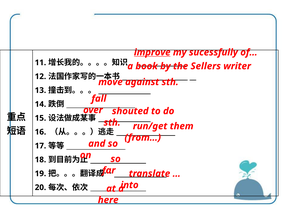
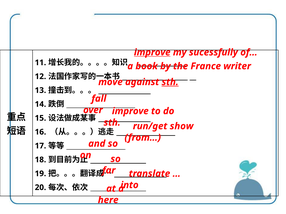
Sellers: Sellers -> France
sth at (170, 82) underline: none -> present
over shouted: shouted -> improve
them: them -> show
